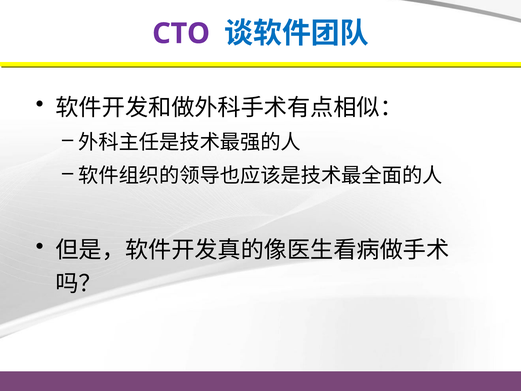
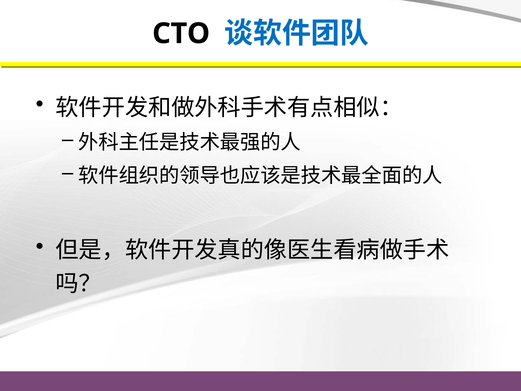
CTO colour: purple -> black
